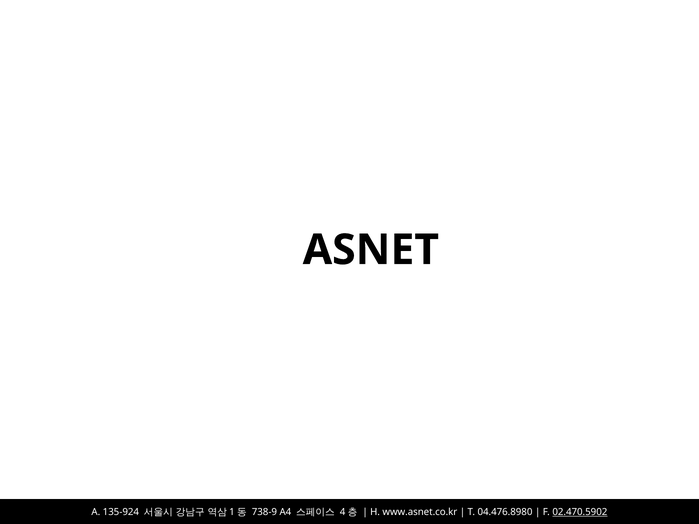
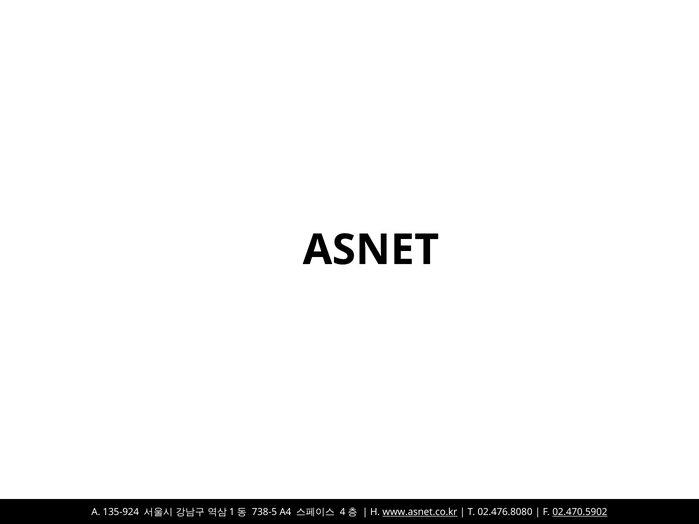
738-9: 738-9 -> 738-5
www.asnet.co.kr underline: none -> present
04.476.8980: 04.476.8980 -> 02.476.8080
